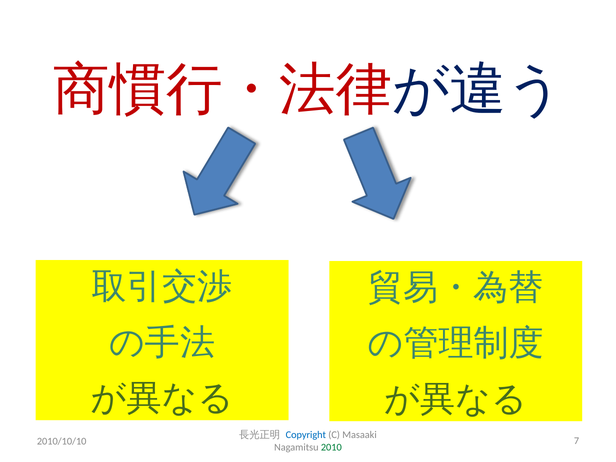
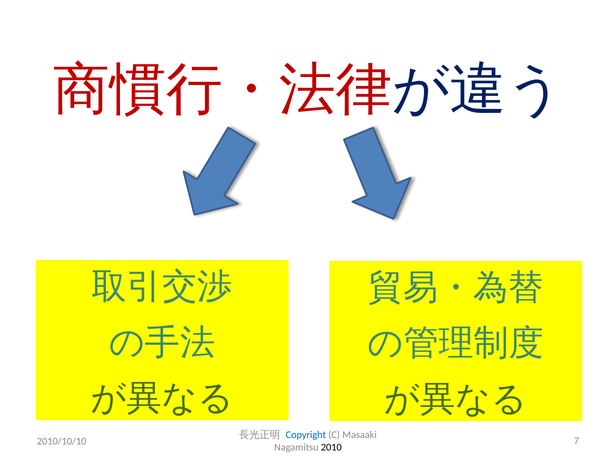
2010 colour: green -> black
